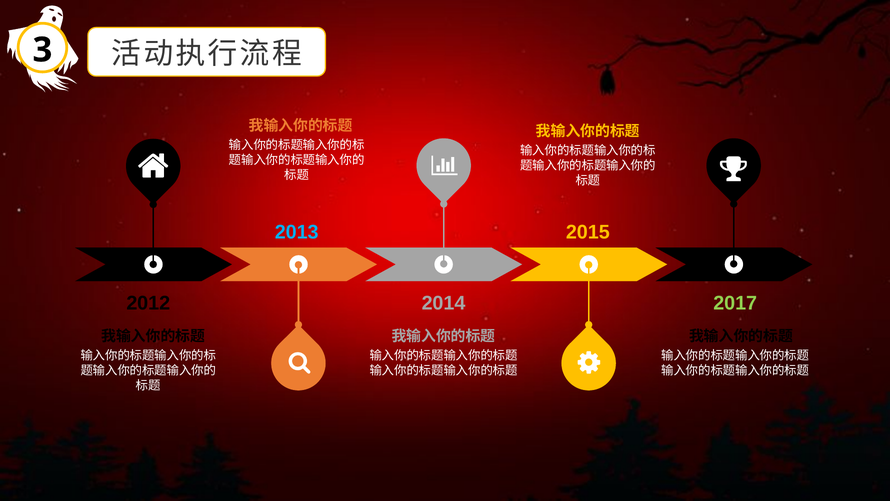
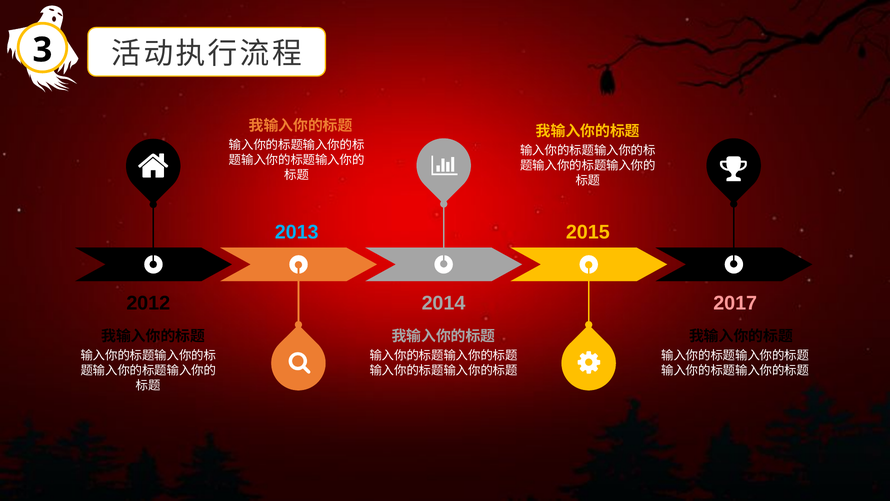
2017 colour: light green -> pink
